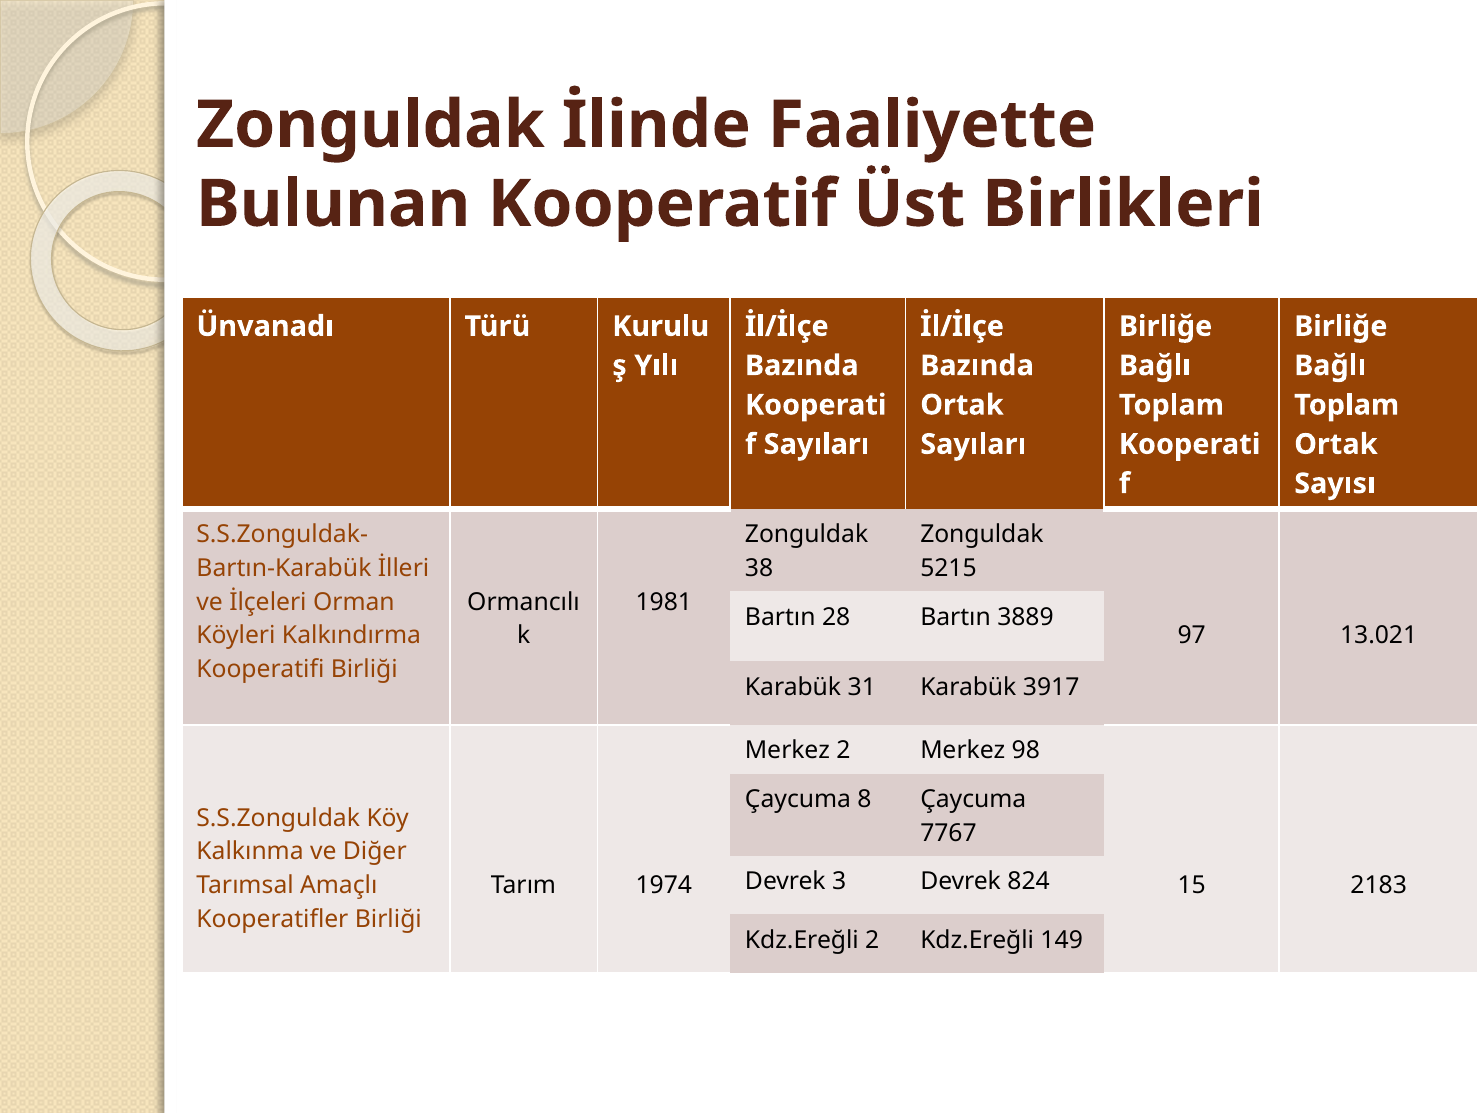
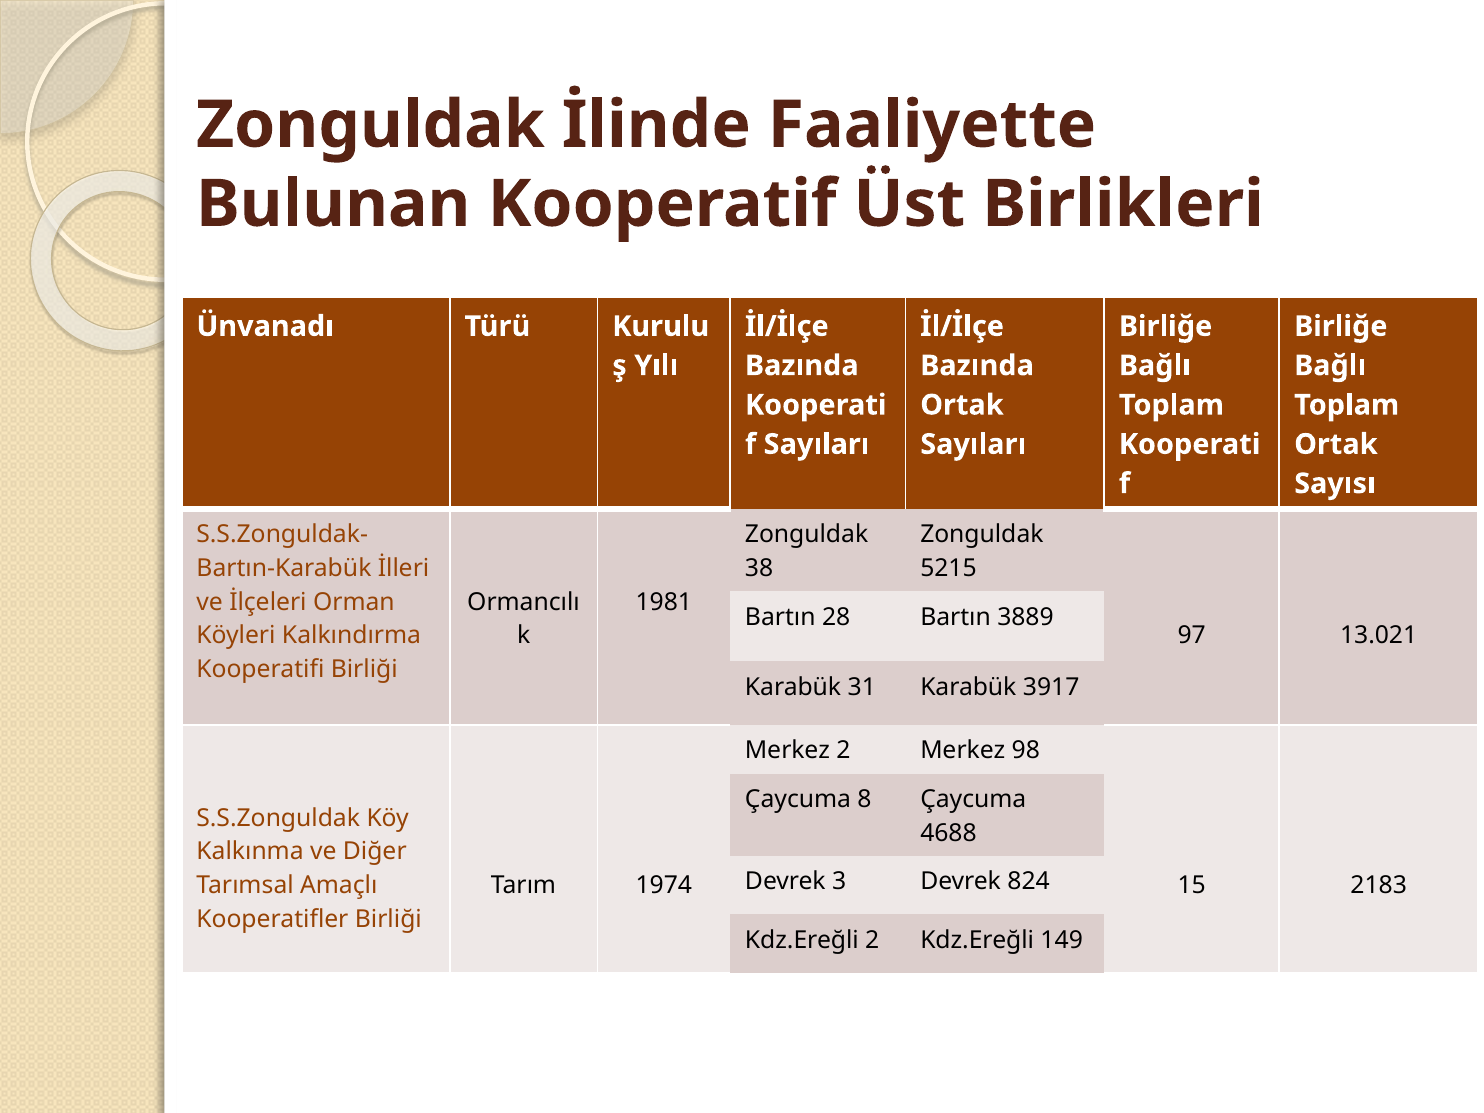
7767: 7767 -> 4688
